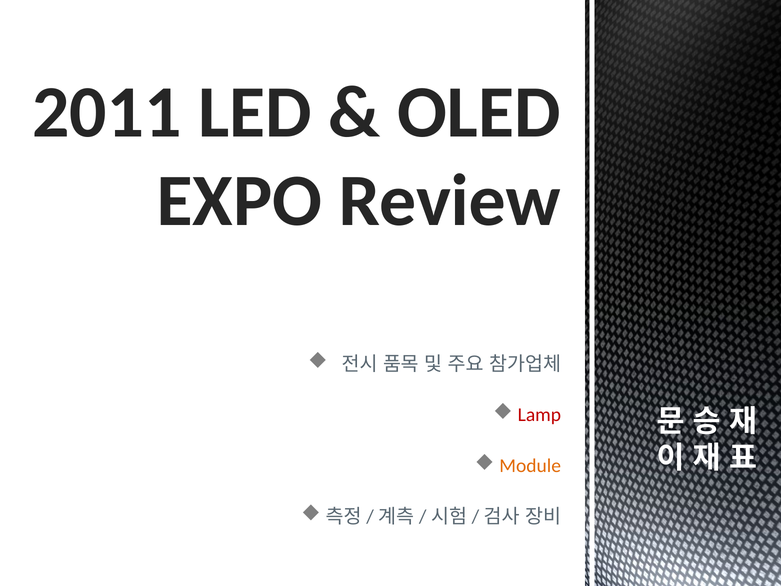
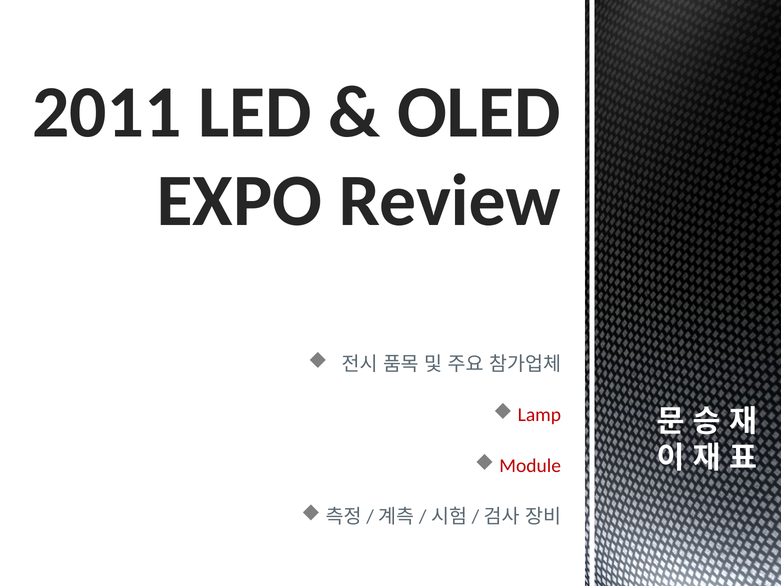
Module colour: orange -> red
